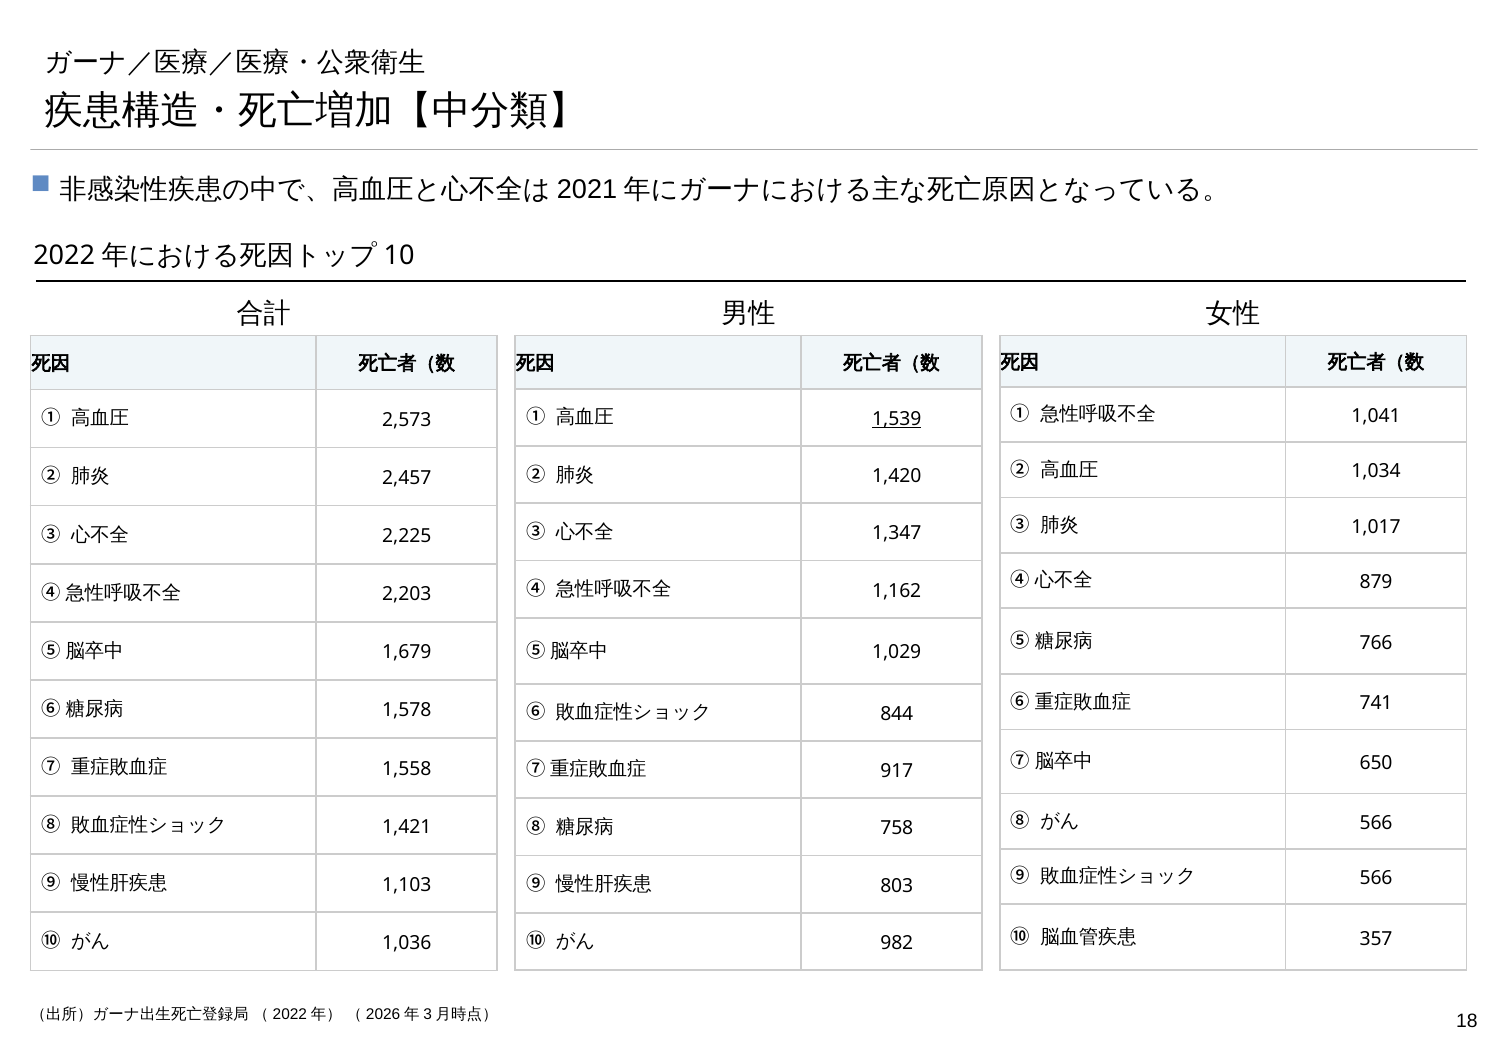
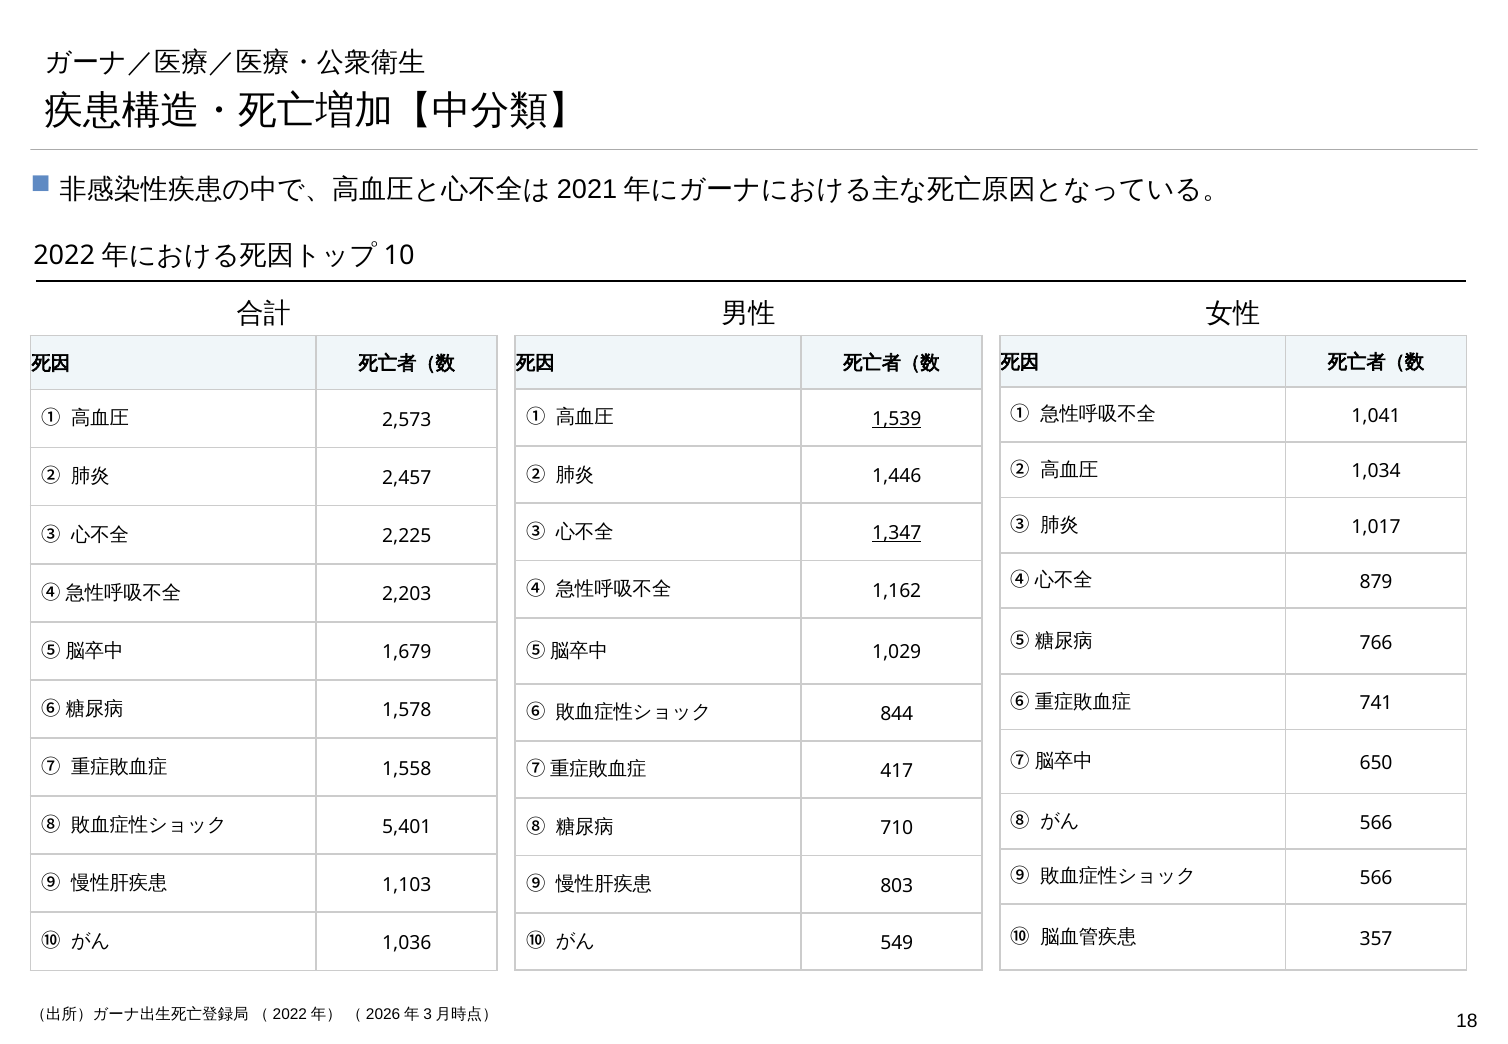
1,420: 1,420 -> 1,446
1,347 underline: none -> present
917: 917 -> 417
1,421: 1,421 -> 5,401
758: 758 -> 710
982: 982 -> 549
